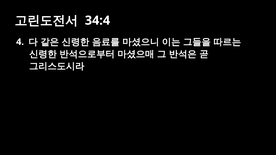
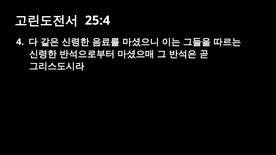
34:4: 34:4 -> 25:4
